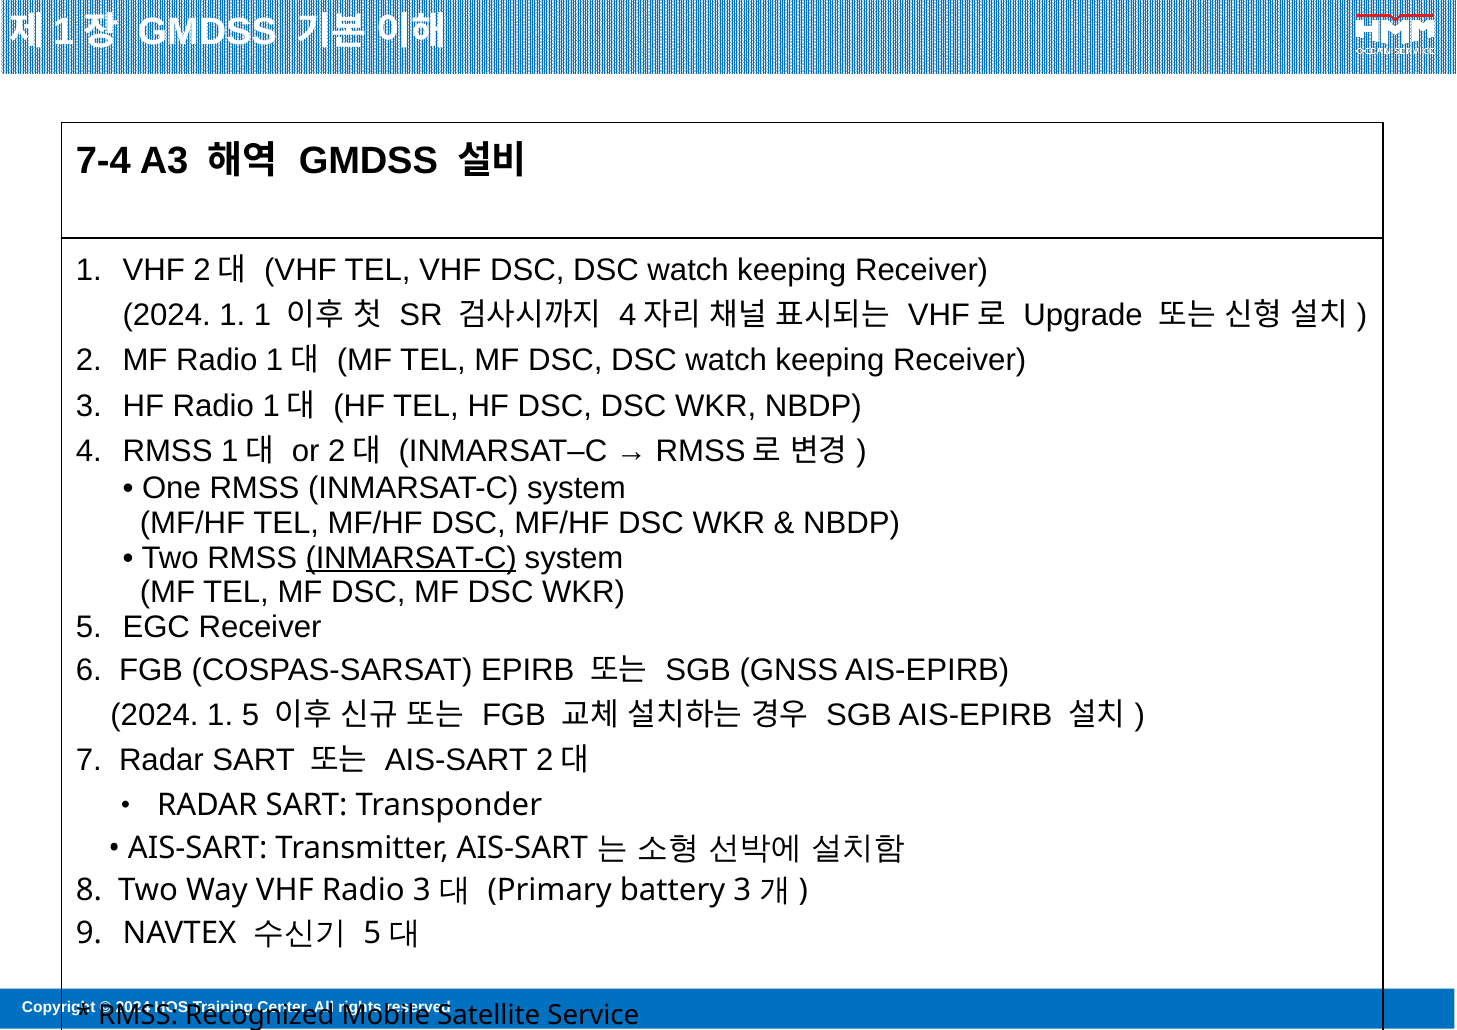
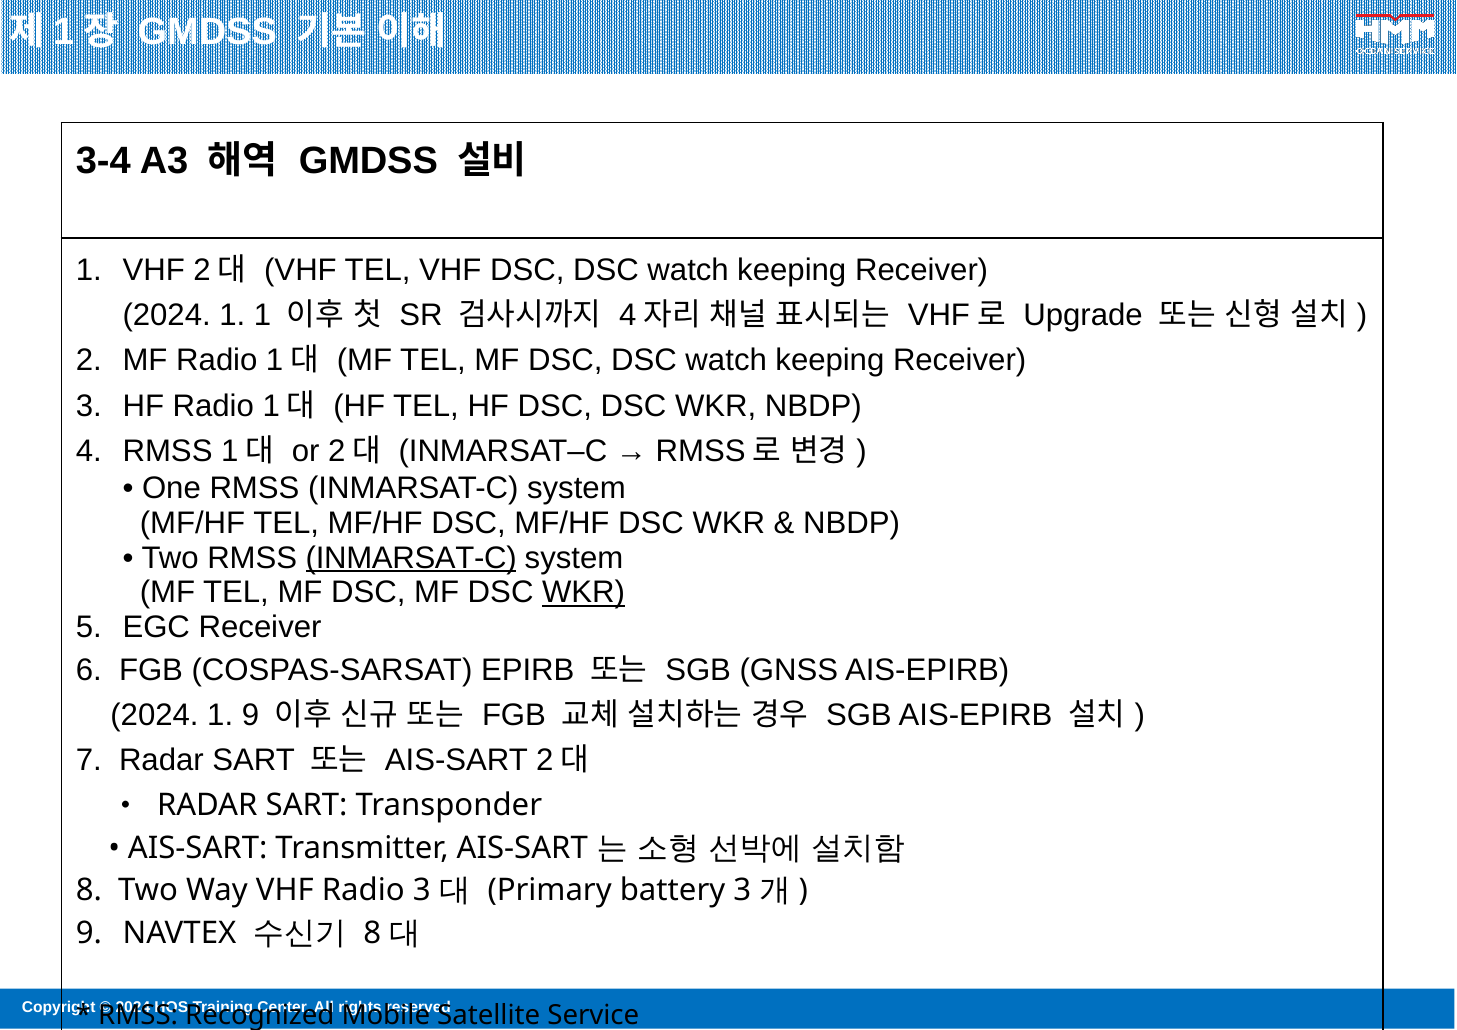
7-4: 7-4 -> 3-4
WKR at (584, 593) underline: none -> present
1 5: 5 -> 9
5 at (372, 933): 5 -> 8
